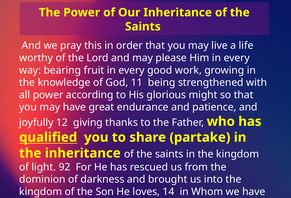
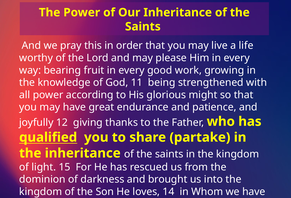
92: 92 -> 15
